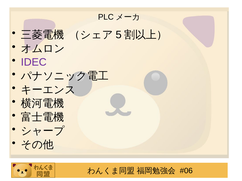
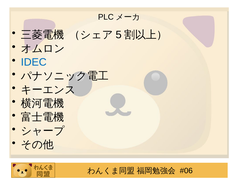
IDEC colour: purple -> blue
